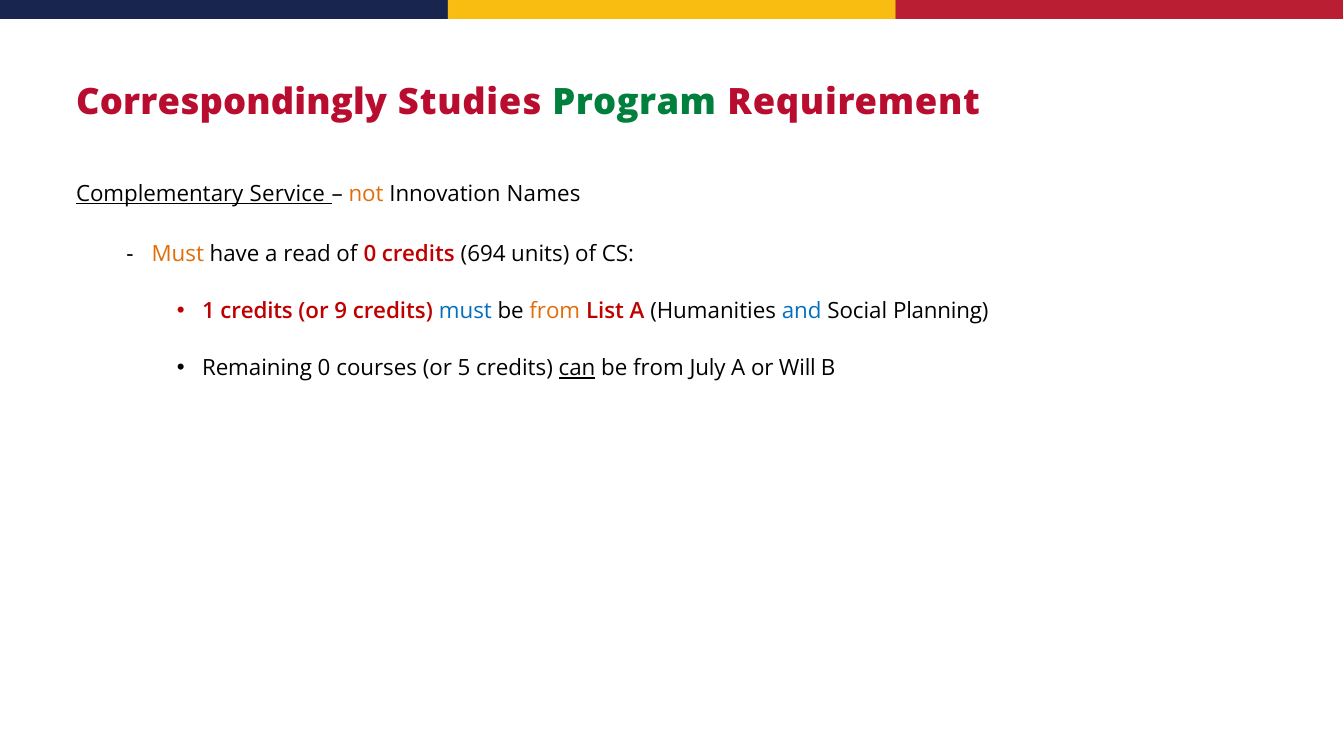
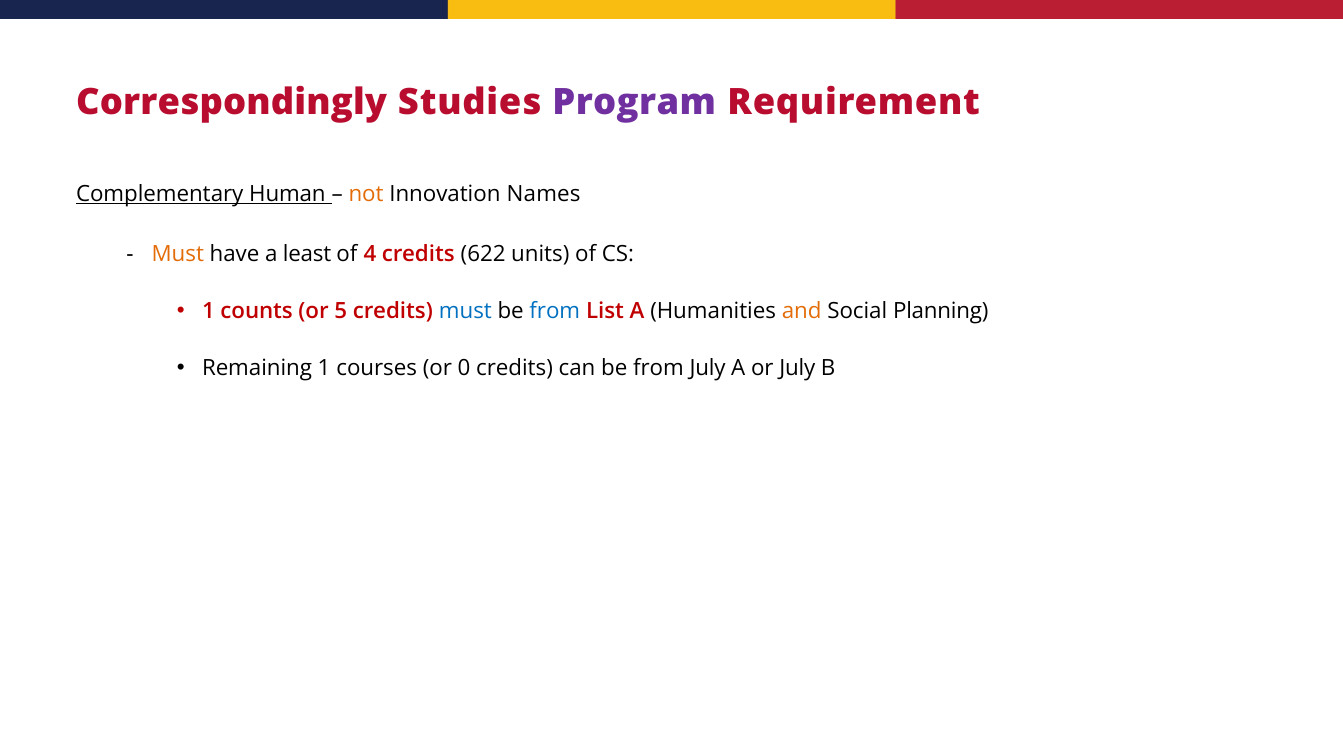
Program colour: green -> purple
Service: Service -> Human
read: read -> least
of 0: 0 -> 4
694: 694 -> 622
1 credits: credits -> counts
9: 9 -> 5
from at (555, 312) colour: orange -> blue
and colour: blue -> orange
Remaining 0: 0 -> 1
5: 5 -> 0
can underline: present -> none
or Will: Will -> July
